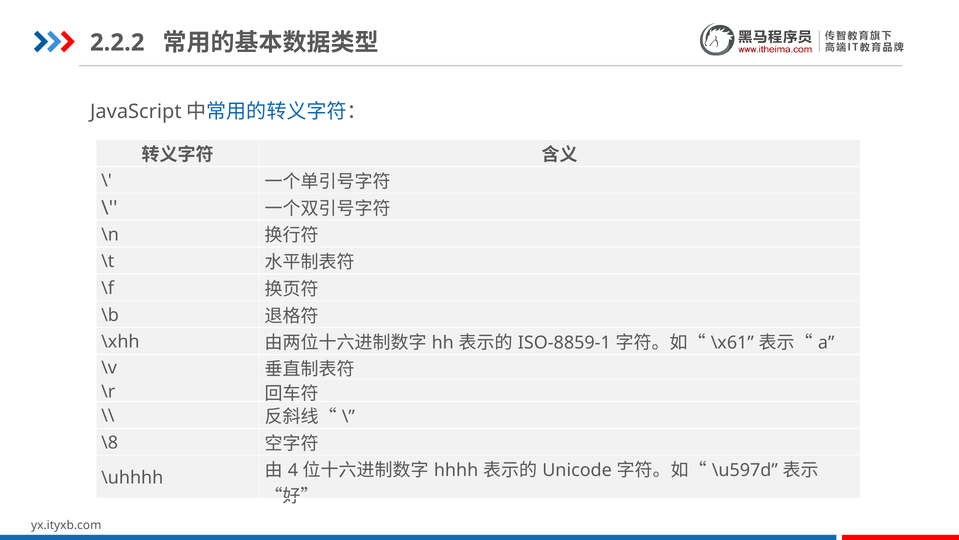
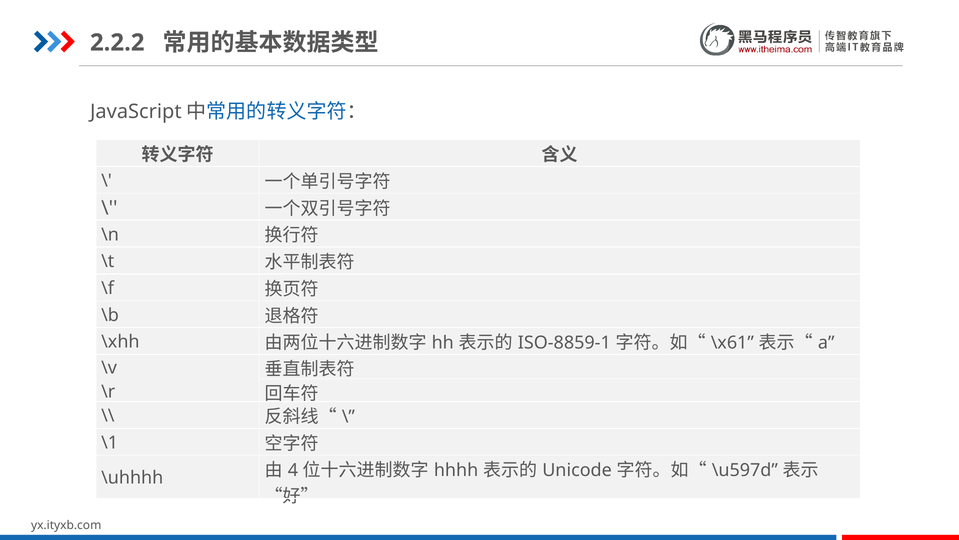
\8: \8 -> \1
